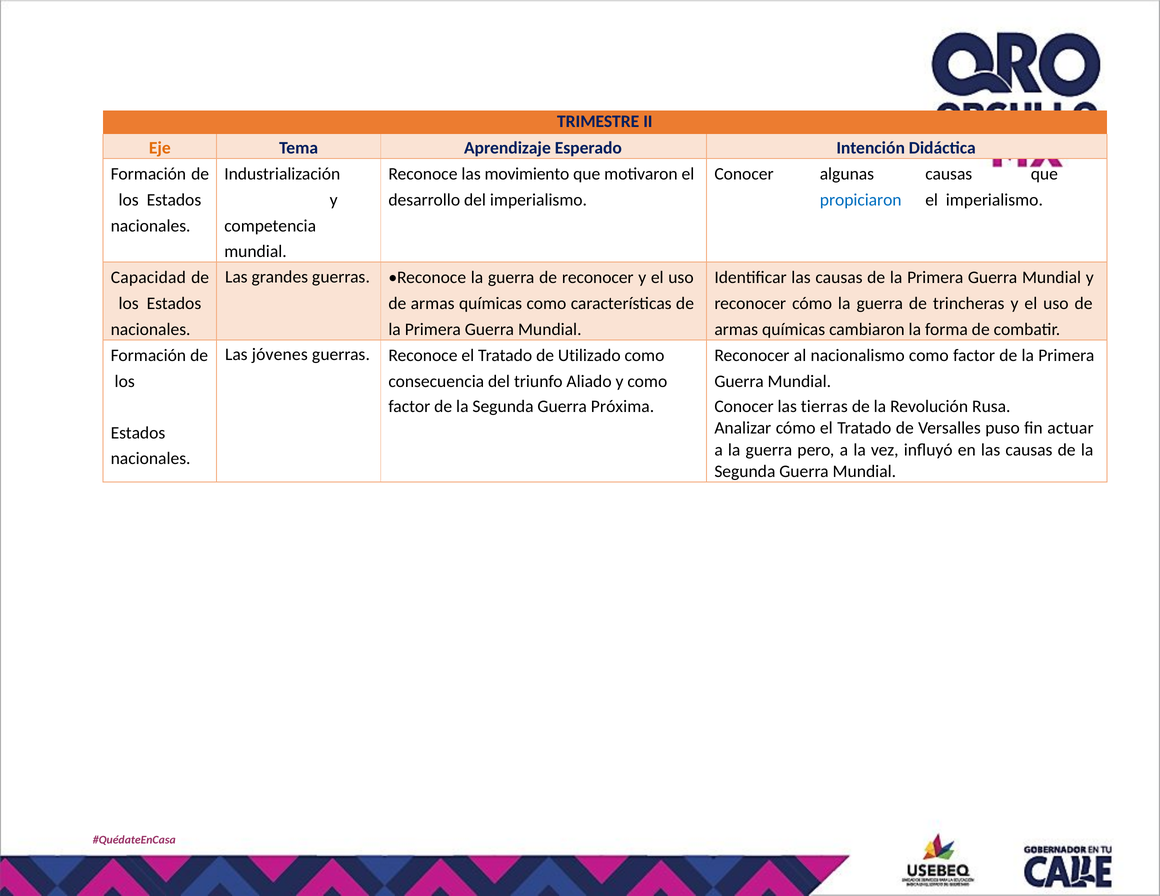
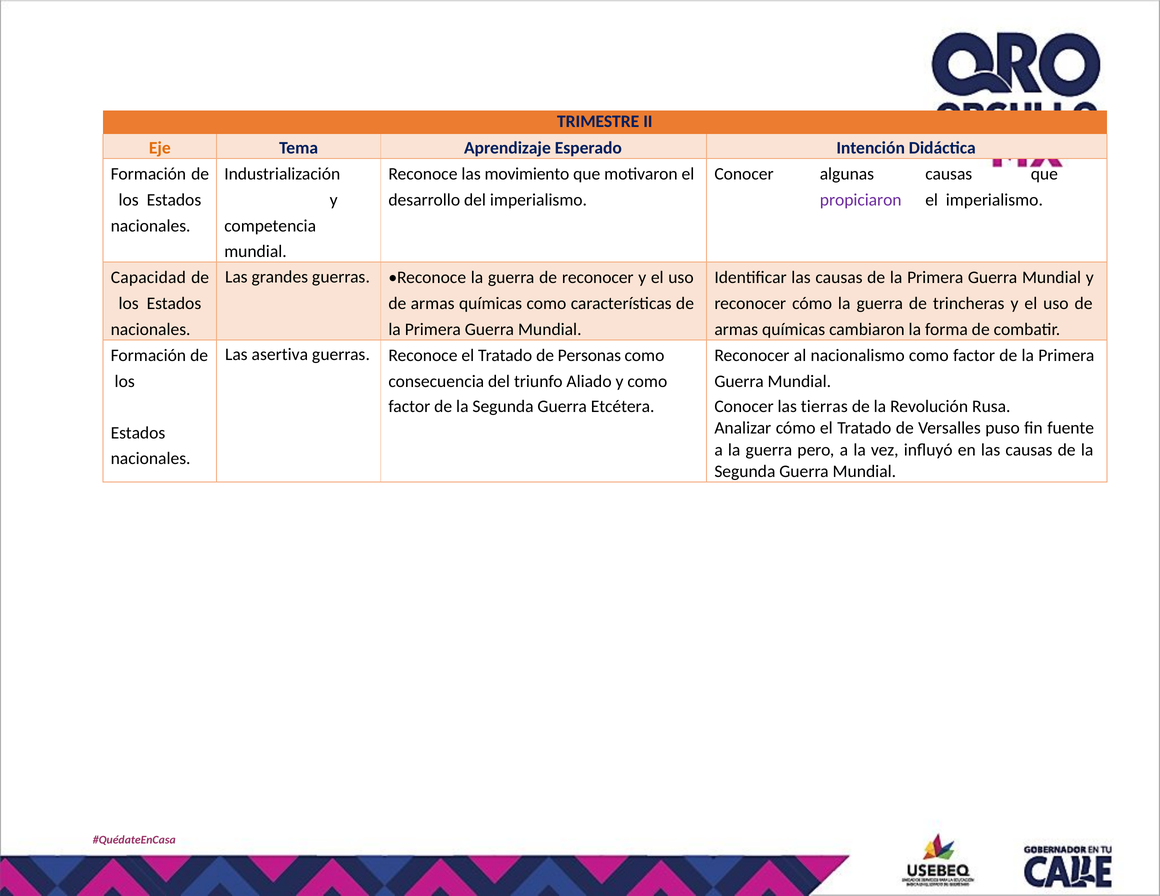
propiciaron colour: blue -> purple
jóvenes: jóvenes -> asertiva
Utilizado: Utilizado -> Personas
Próxima: Próxima -> Etcétera
actuar: actuar -> fuente
